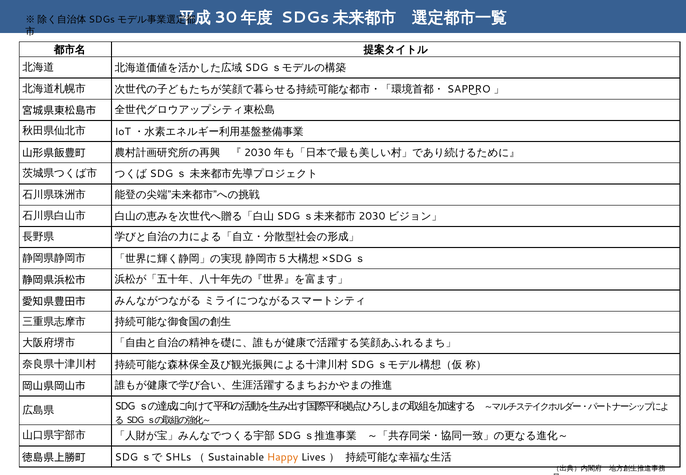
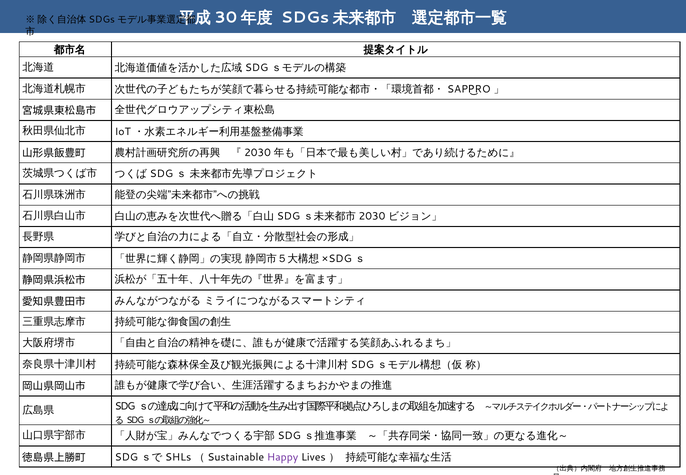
Happy colour: orange -> purple
